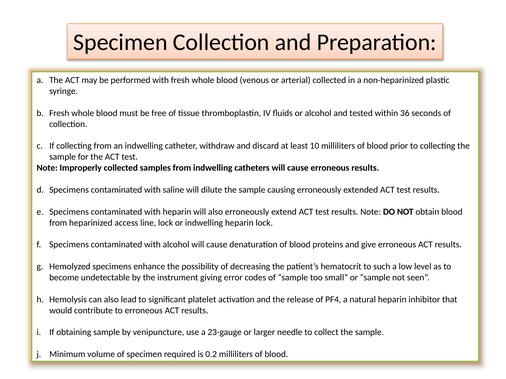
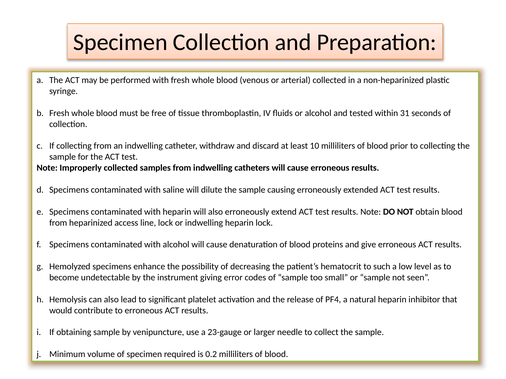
36: 36 -> 31
